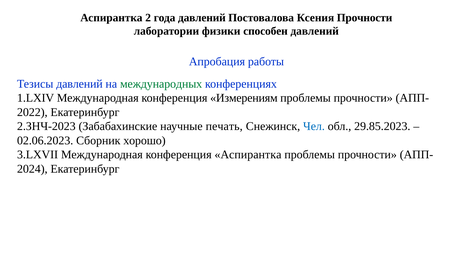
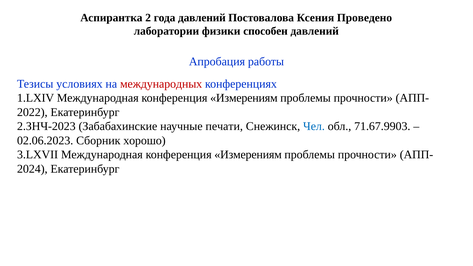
Ксения Прочности: Прочности -> Проведено
Тезисы давлений: давлений -> условиях
международных colour: green -> red
печать: печать -> печати
29.85.2023: 29.85.2023 -> 71.67.9903
Аспирантка at (248, 155): Аспирантка -> Измерениям
